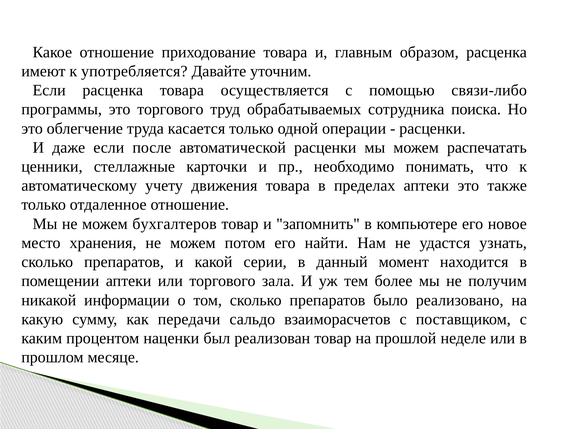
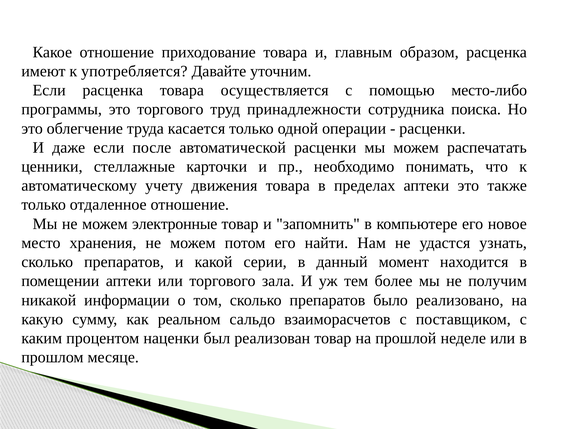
связи-либо: связи-либо -> место-либо
обрабатываемых: обрабатываемых -> принадлежности
бухгалтеров: бухгалтеров -> электронные
передачи: передачи -> реальном
